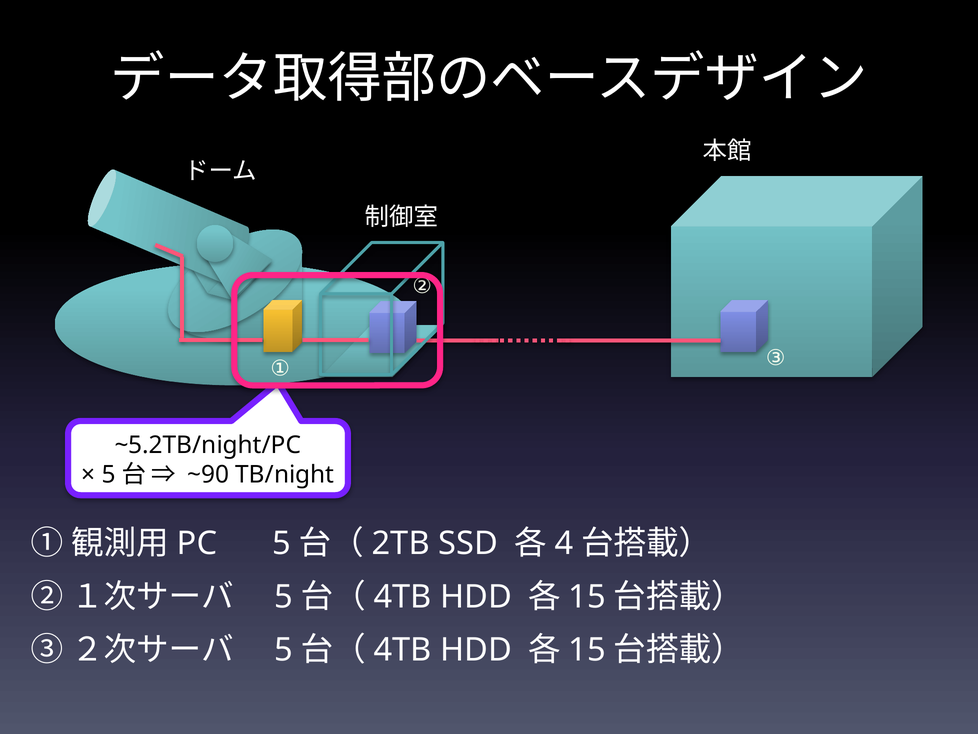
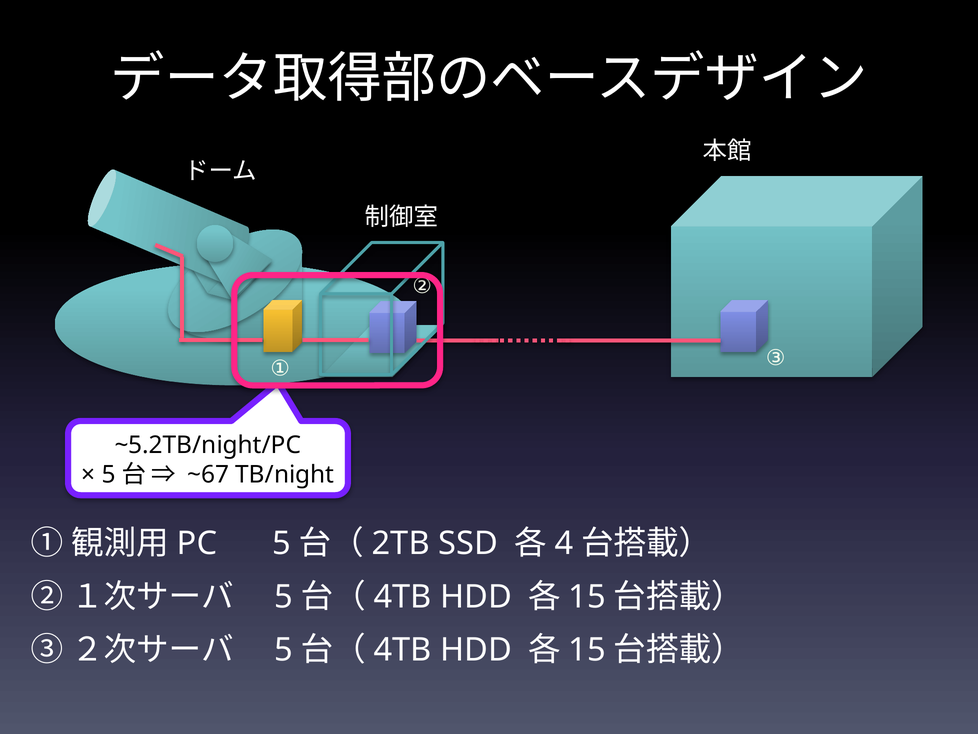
~90: ~90 -> ~67
